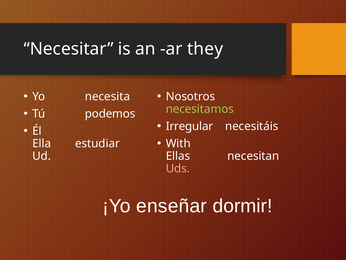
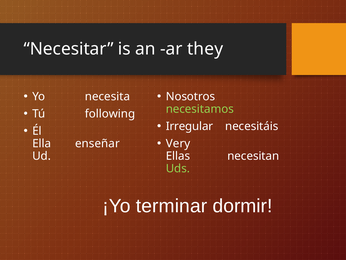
podemos: podemos -> following
With: With -> Very
estudiar: estudiar -> enseñar
Uds colour: pink -> light green
enseñar: enseñar -> terminar
